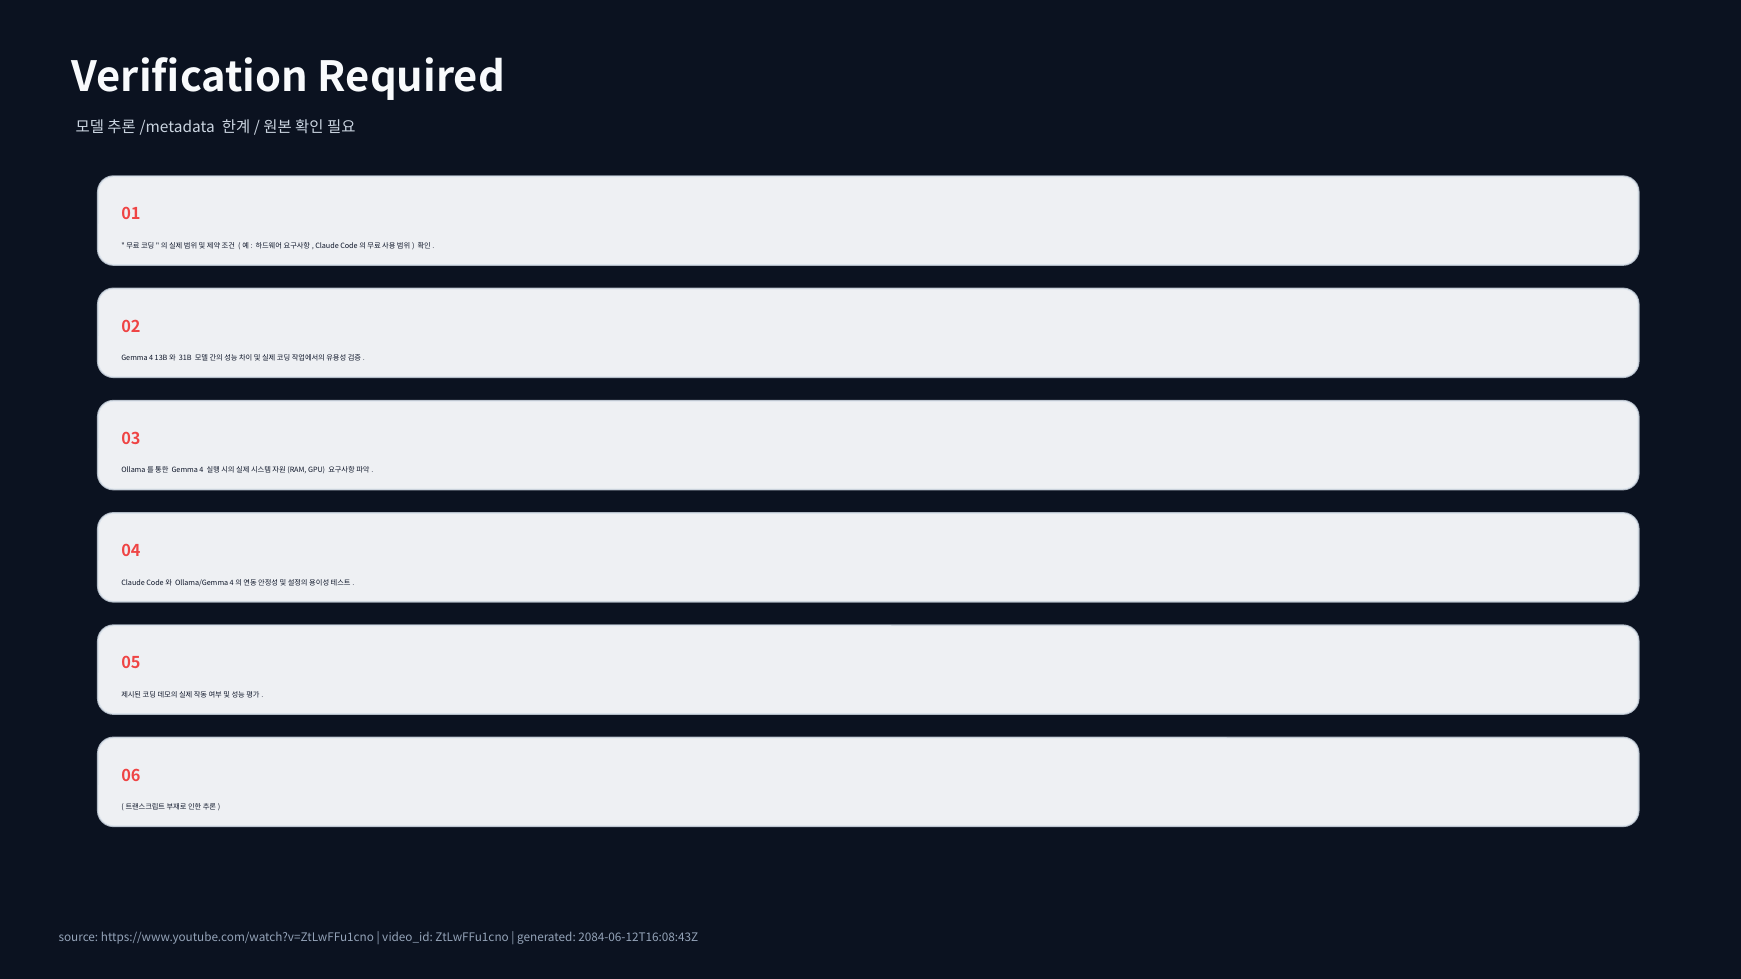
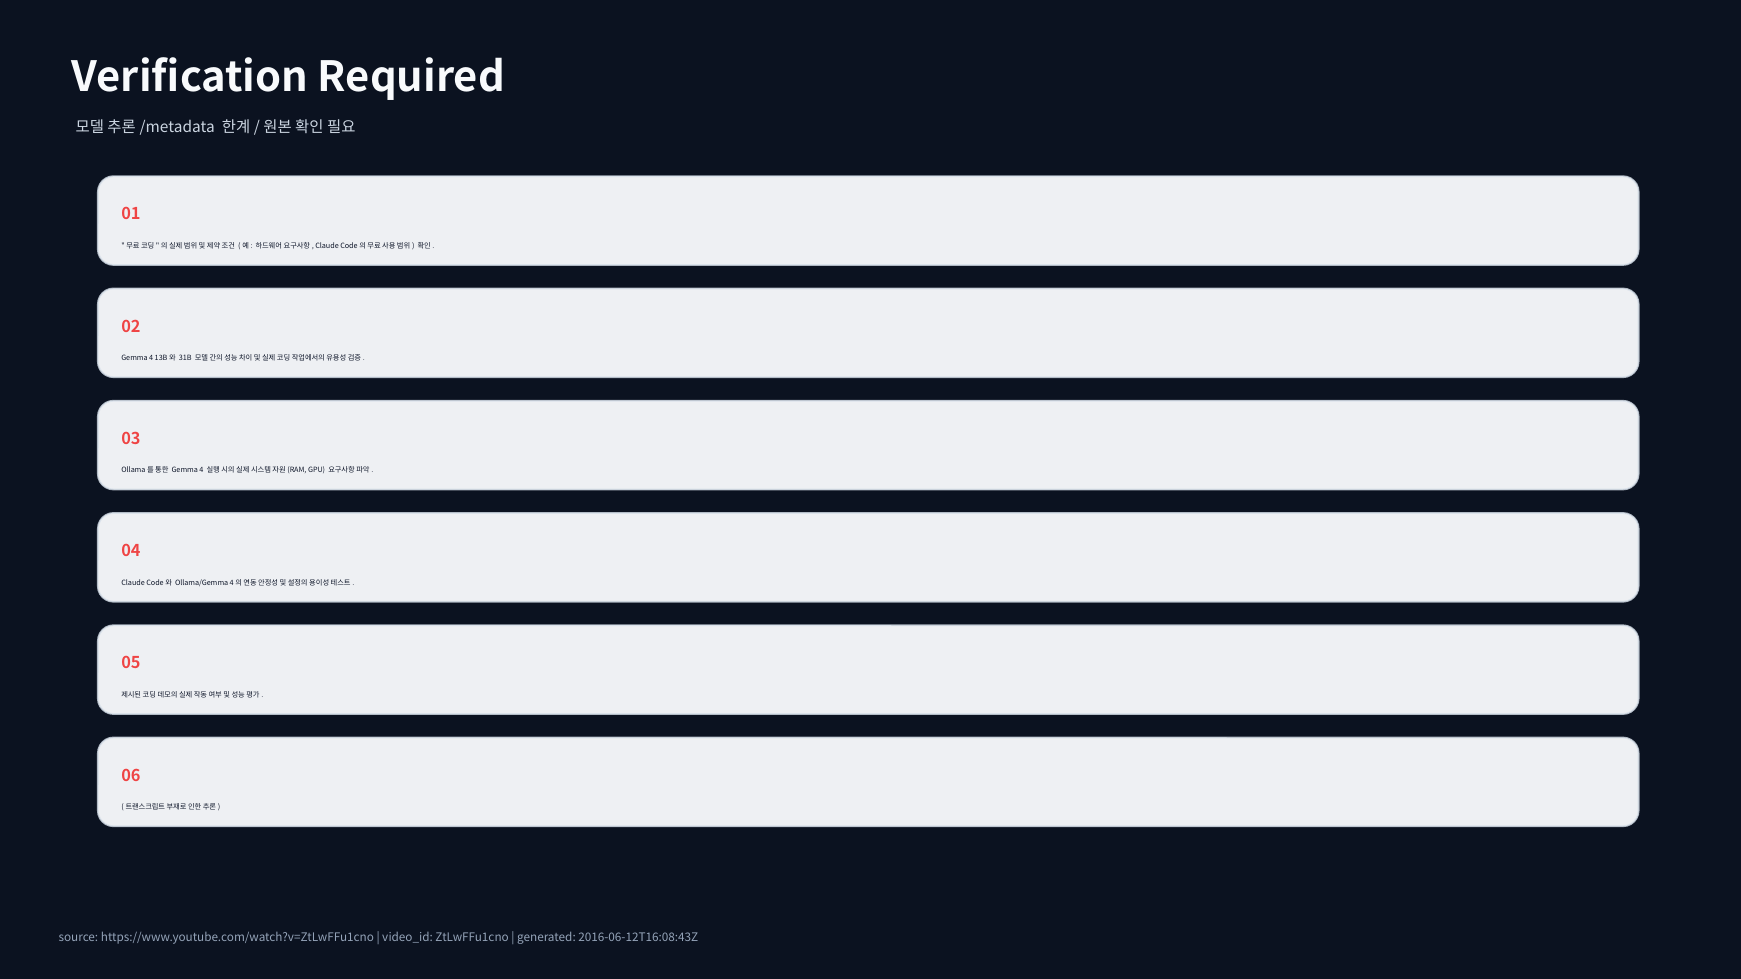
2084-06-12T16:08:43Z: 2084-06-12T16:08:43Z -> 2016-06-12T16:08:43Z
